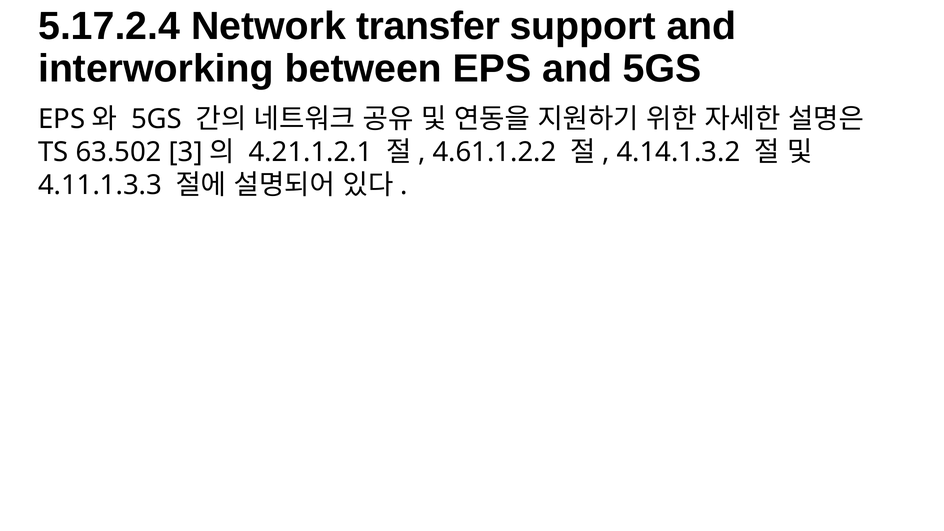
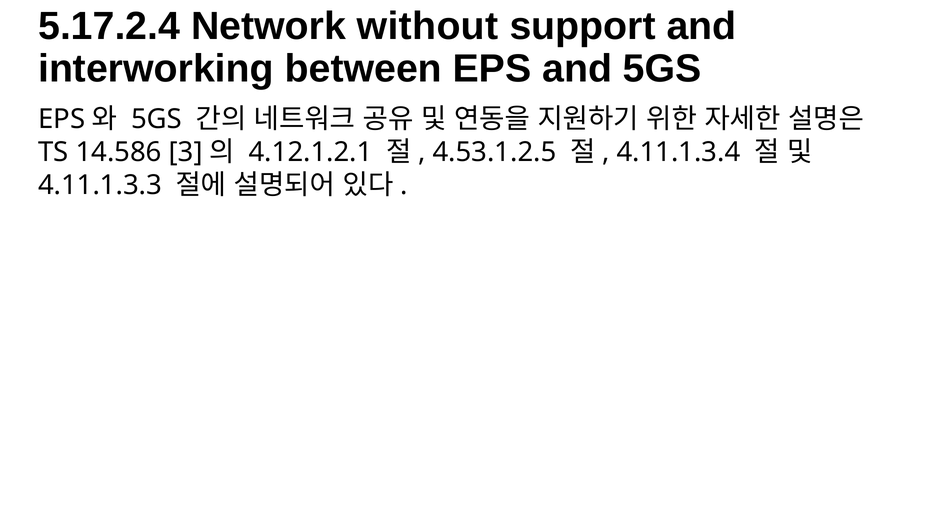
transfer: transfer -> without
63.502: 63.502 -> 14.586
4.21.1.2.1: 4.21.1.2.1 -> 4.12.1.2.1
4.61.1.2.2: 4.61.1.2.2 -> 4.53.1.2.5
4.14.1.3.2: 4.14.1.3.2 -> 4.11.1.3.4
